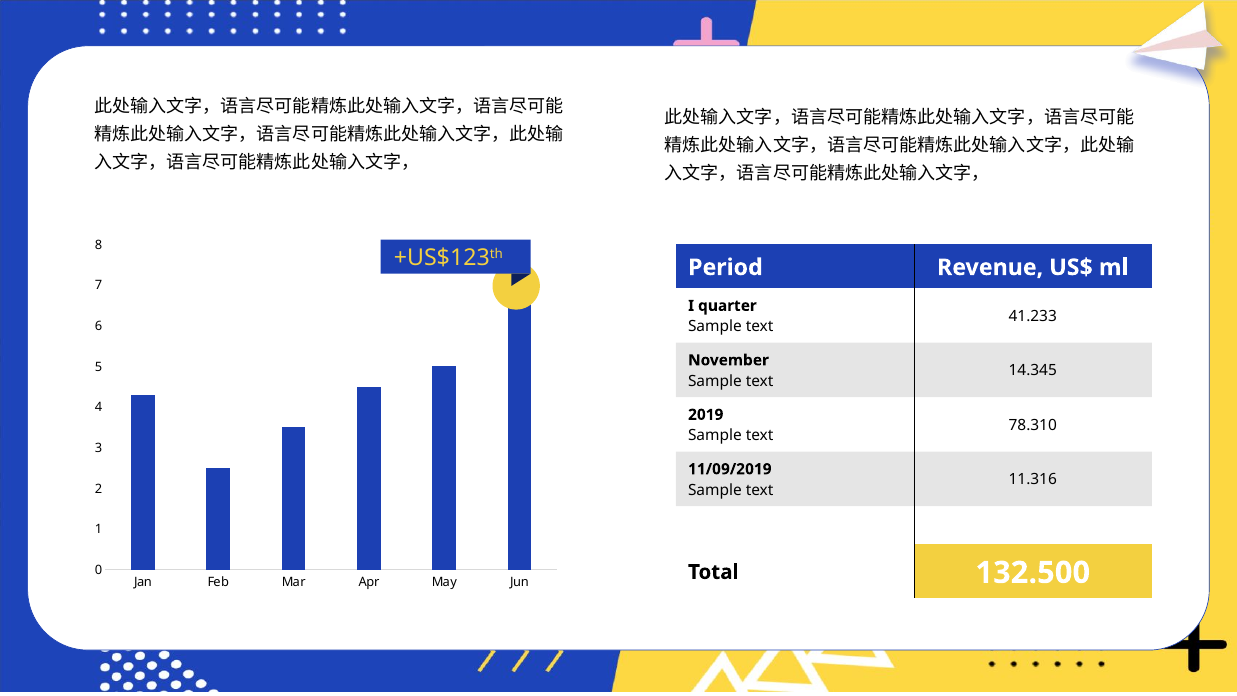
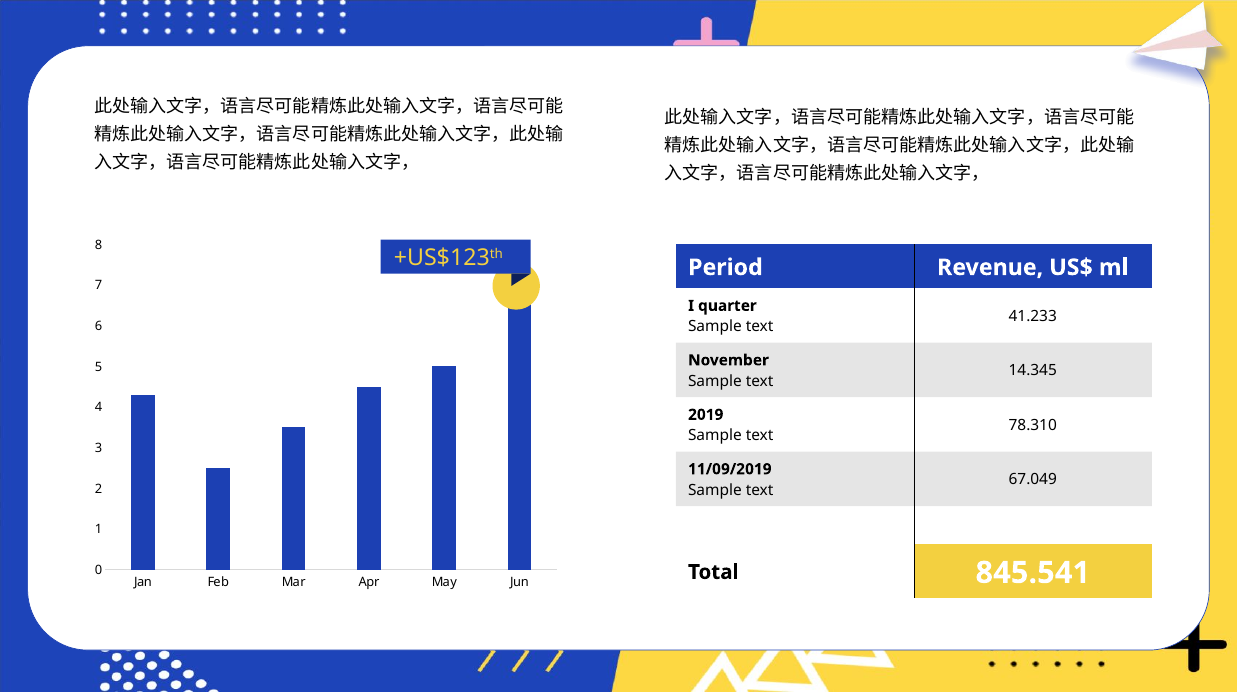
11.316: 11.316 -> 67.049
132.500: 132.500 -> 845.541
